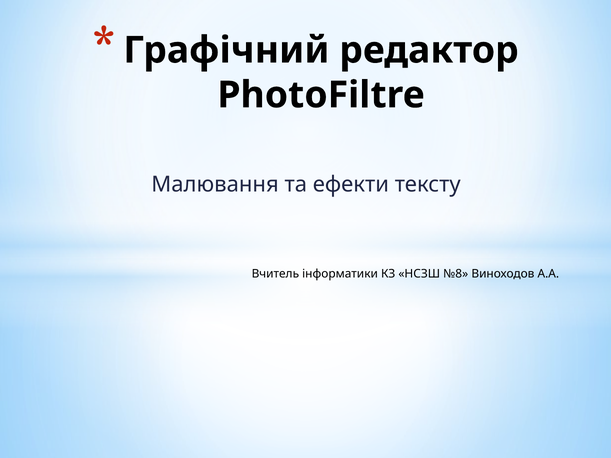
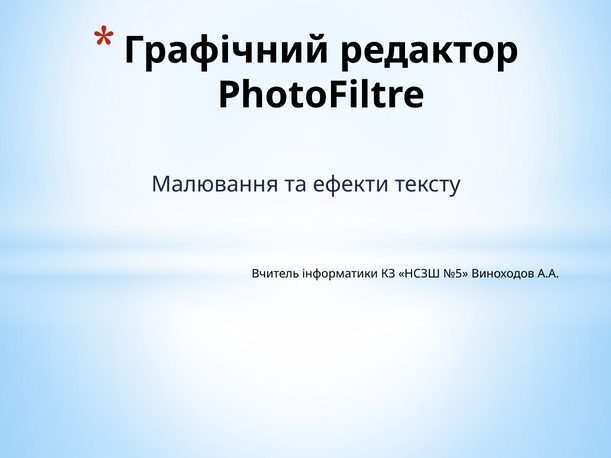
№8: №8 -> №5
